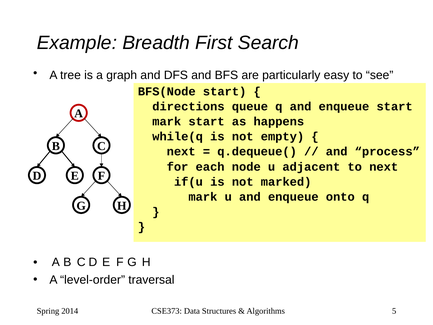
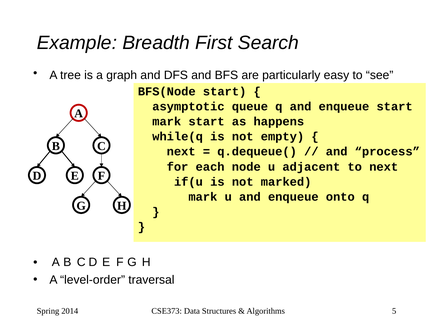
directions: directions -> asymptotic
